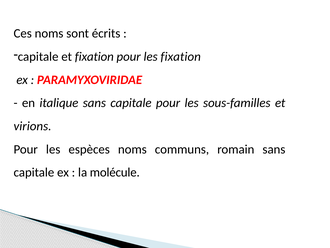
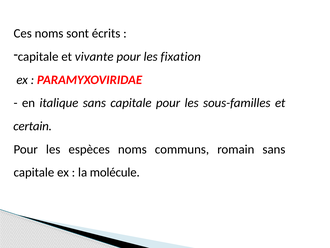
et fixation: fixation -> vivante
virions: virions -> certain
